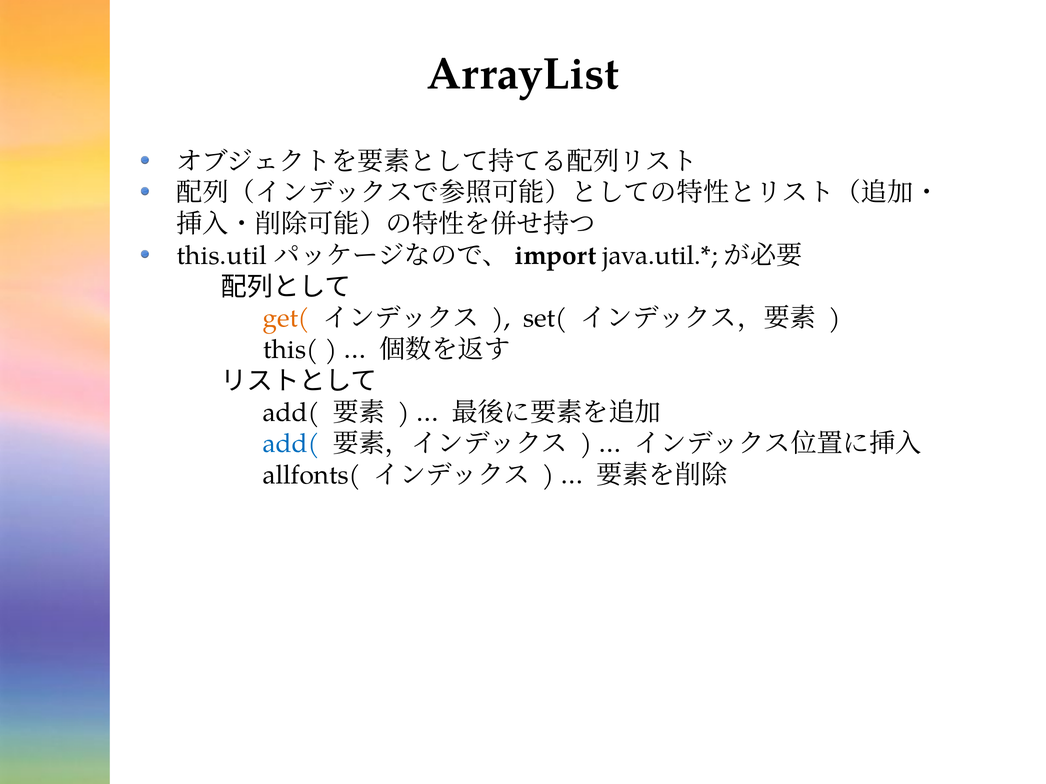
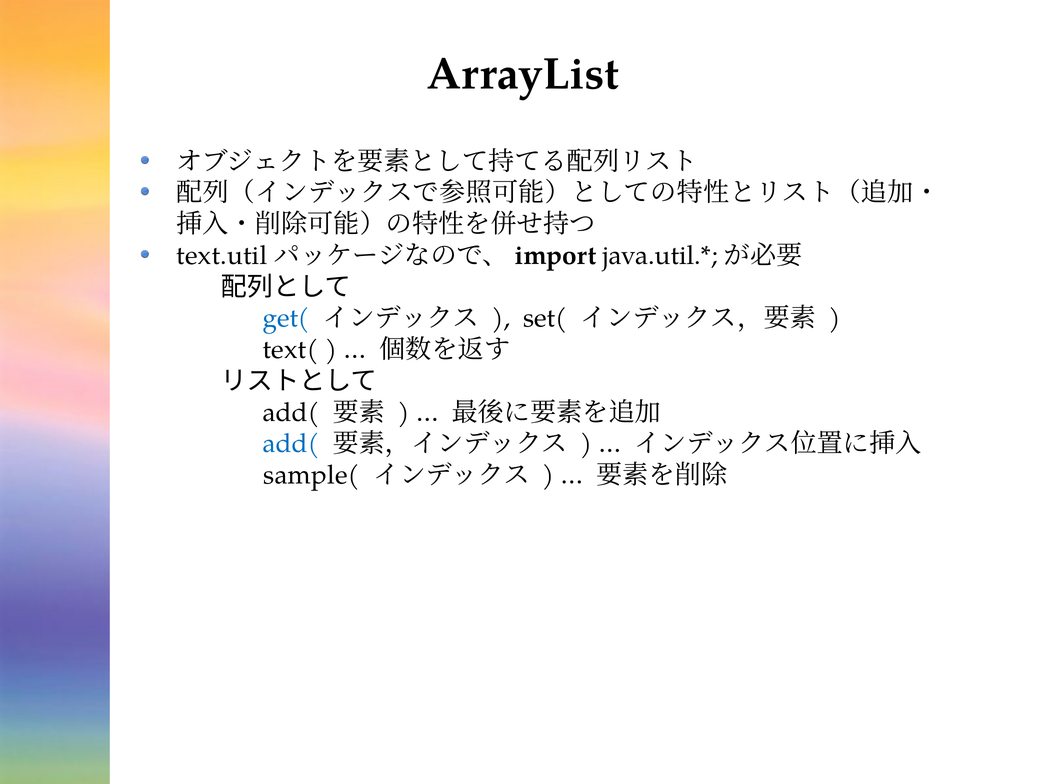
this.util: this.util -> text.util
get( colour: orange -> blue
this(: this( -> text(
allfonts(: allfonts( -> sample(
